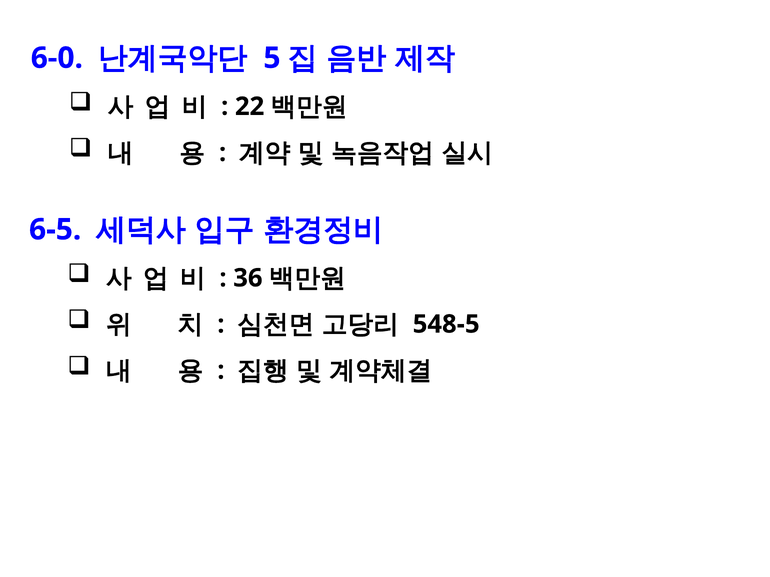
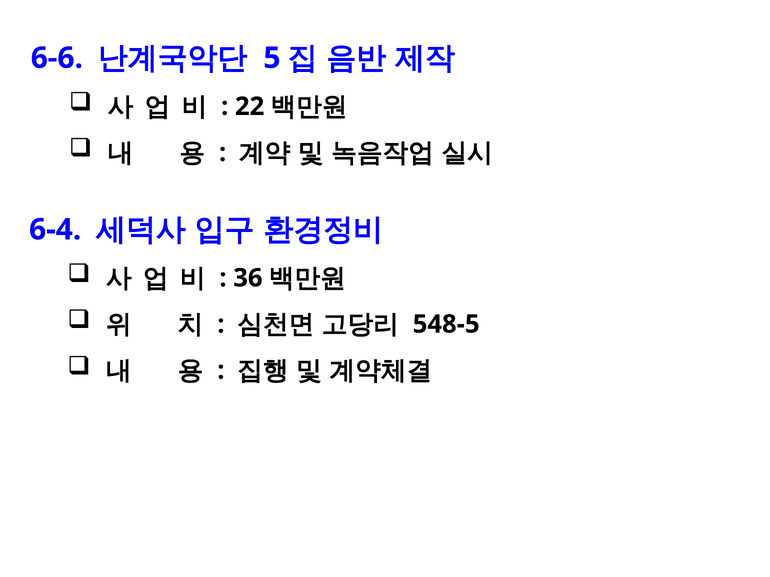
6-0: 6-0 -> 6-6
6-5: 6-5 -> 6-4
